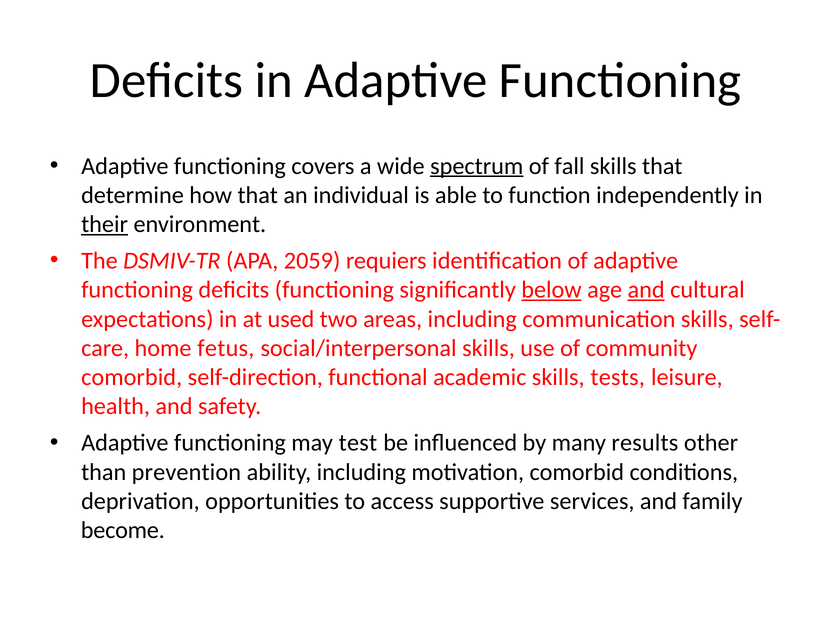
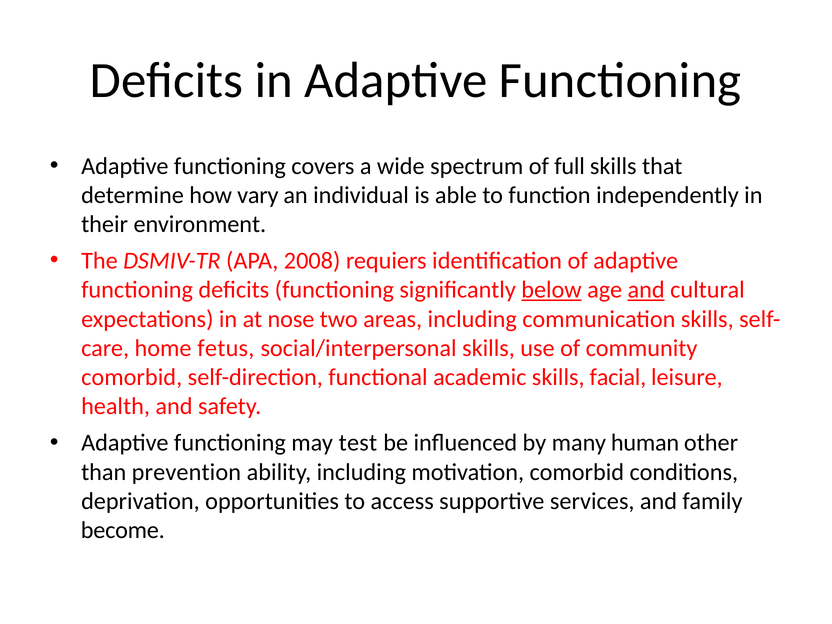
spectrum underline: present -> none
fall: fall -> full
how that: that -> vary
their underline: present -> none
2059: 2059 -> 2008
used: used -> nose
tests: tests -> facial
results: results -> human
